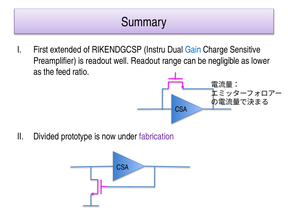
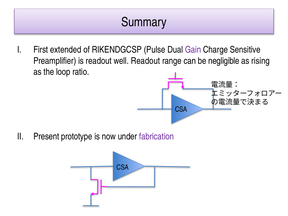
Instru: Instru -> Pulse
Gain colour: blue -> purple
lower: lower -> rising
feed: feed -> loop
Divided: Divided -> Present
